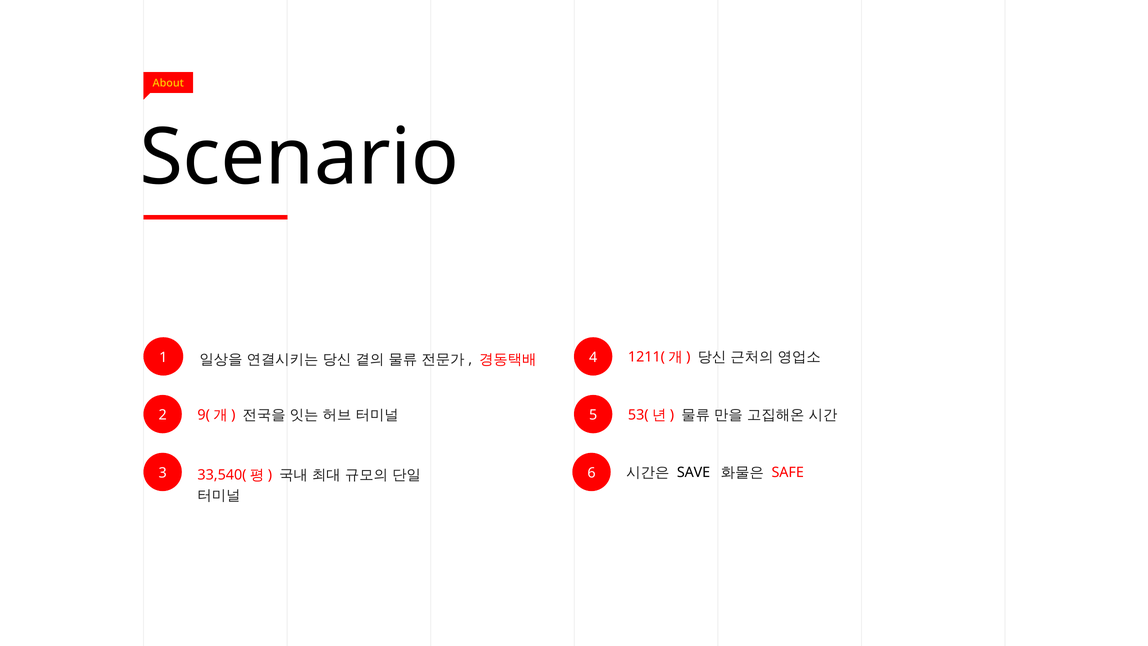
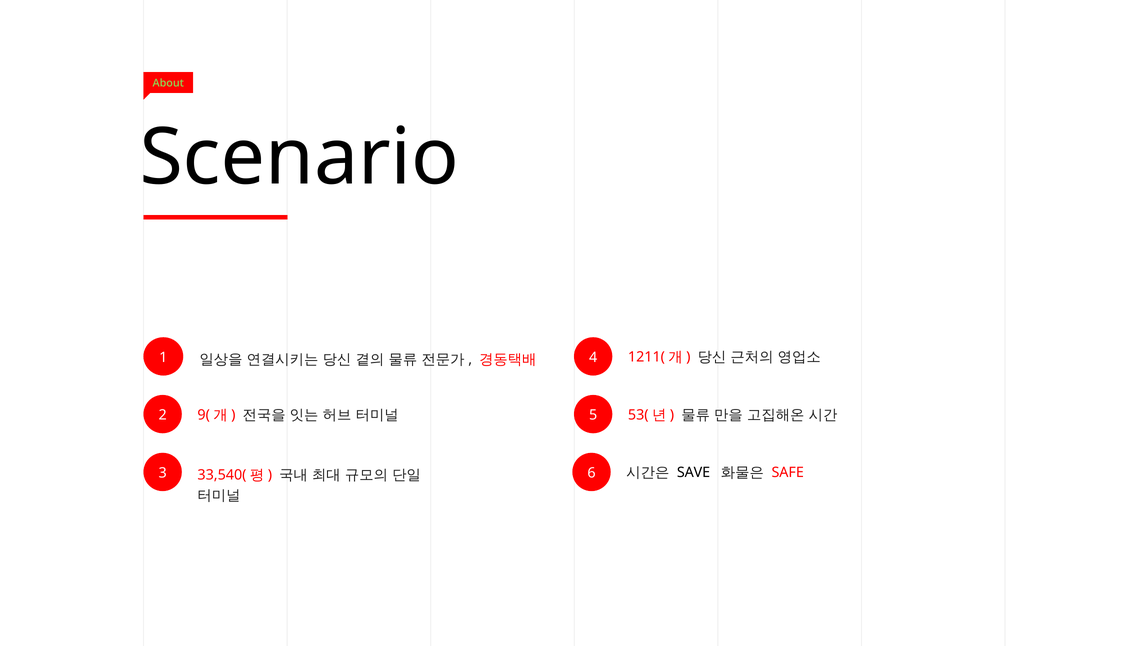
About colour: yellow -> light green
